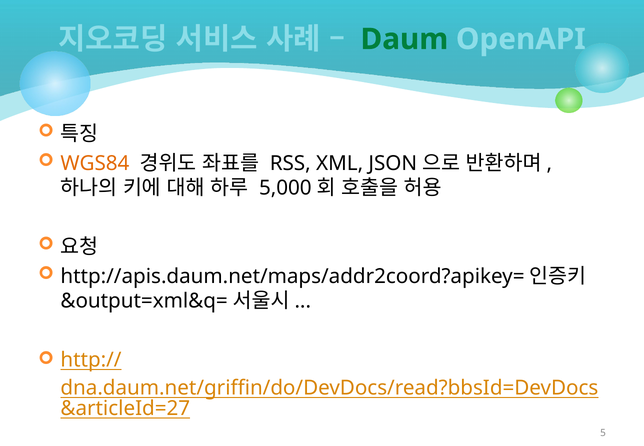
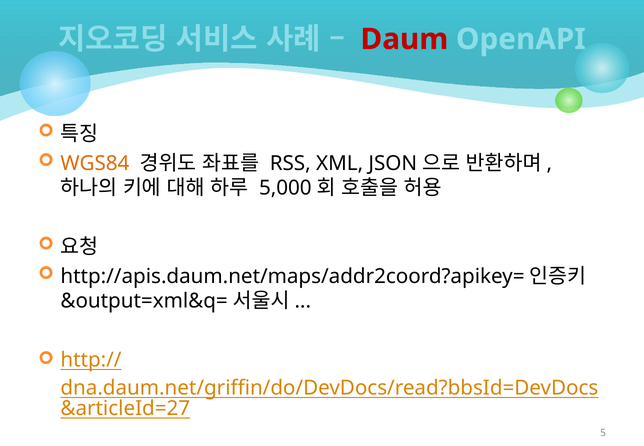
Daum colour: green -> red
